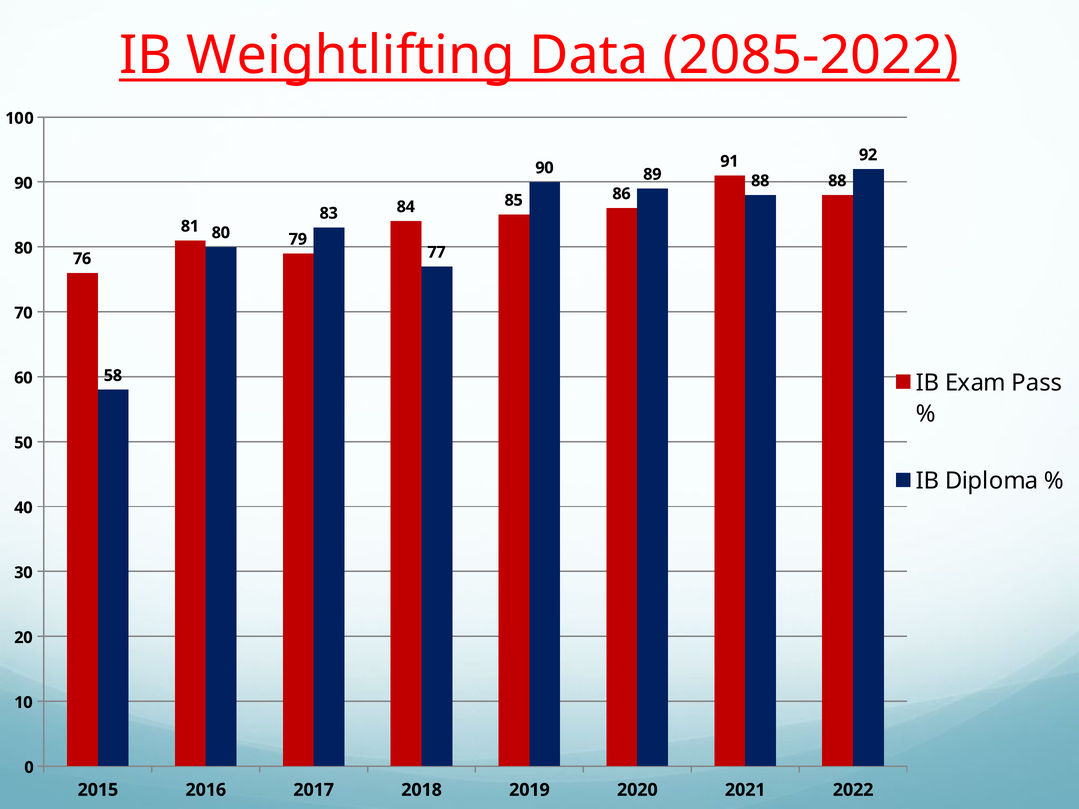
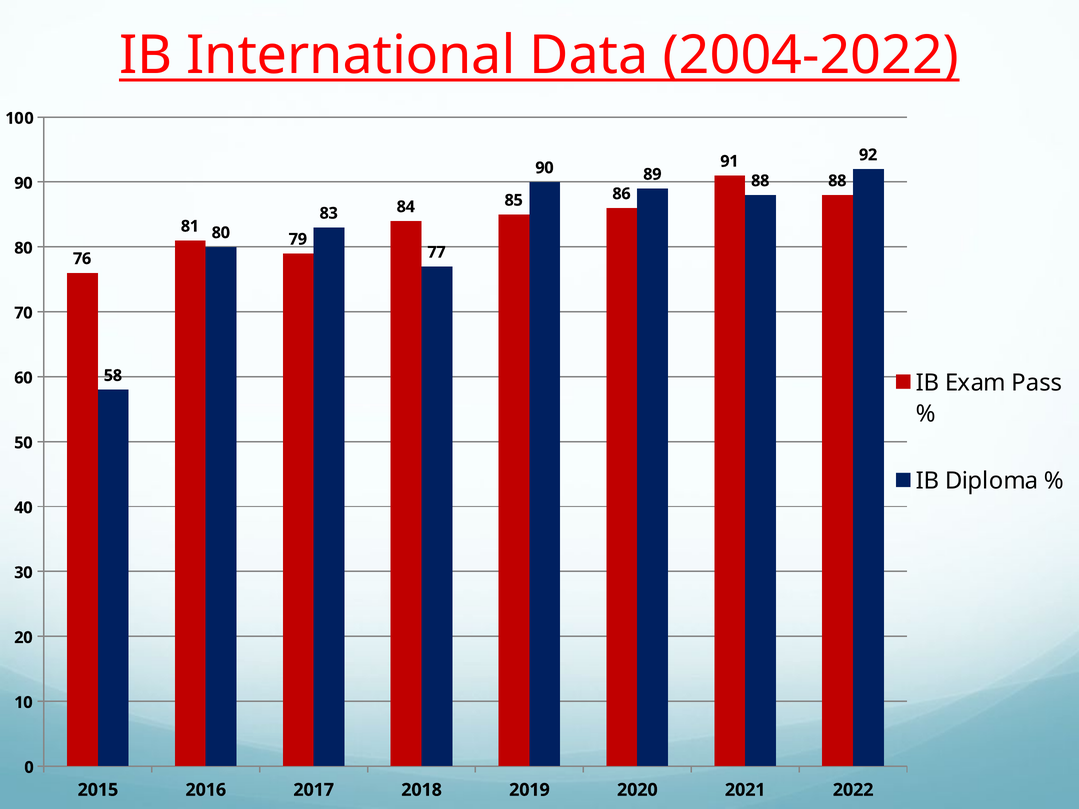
Weightlifting: Weightlifting -> International
2085-2022: 2085-2022 -> 2004-2022
